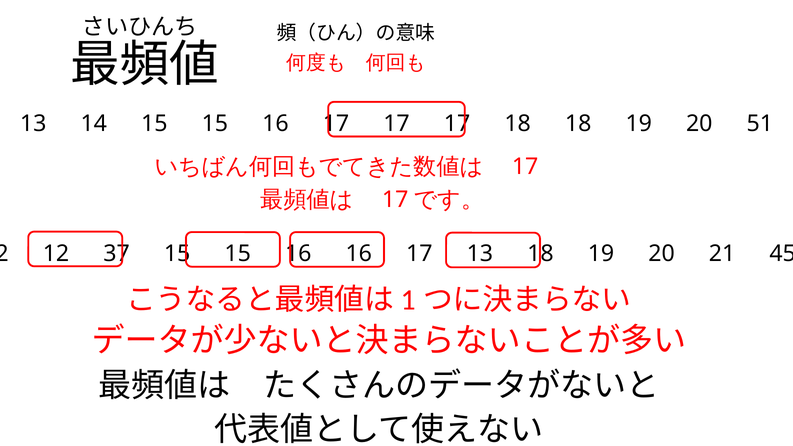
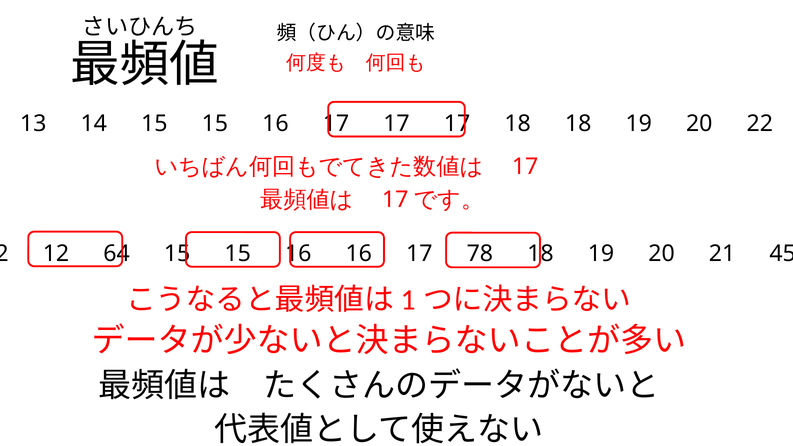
51: 51 -> 22
37: 37 -> 64
17 13: 13 -> 78
